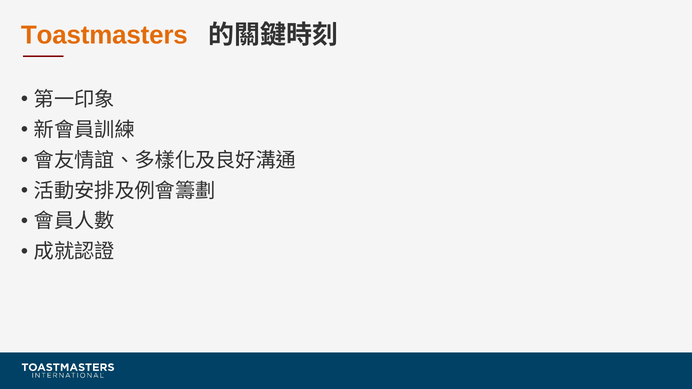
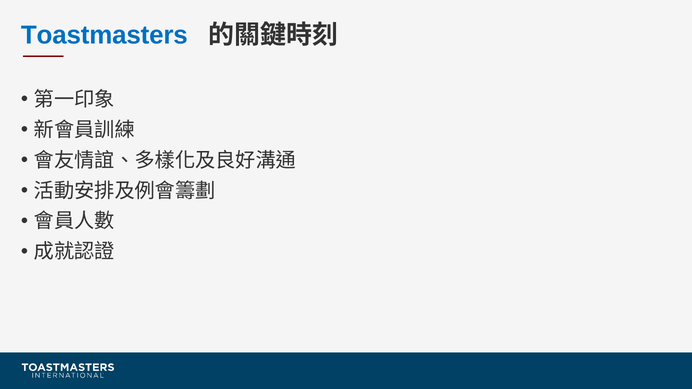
Toastmasters colour: orange -> blue
